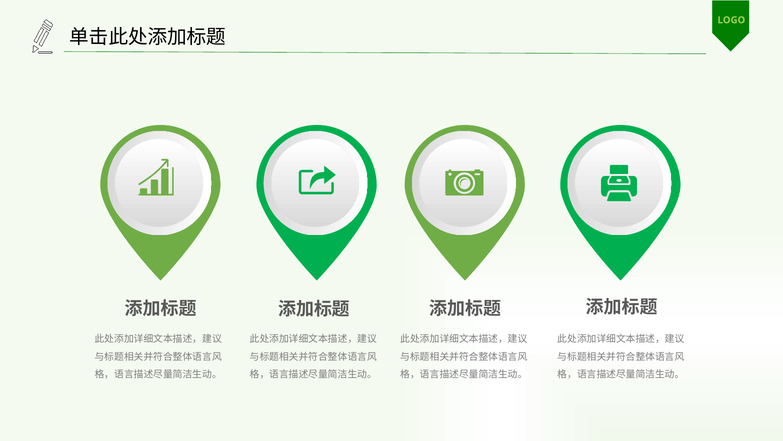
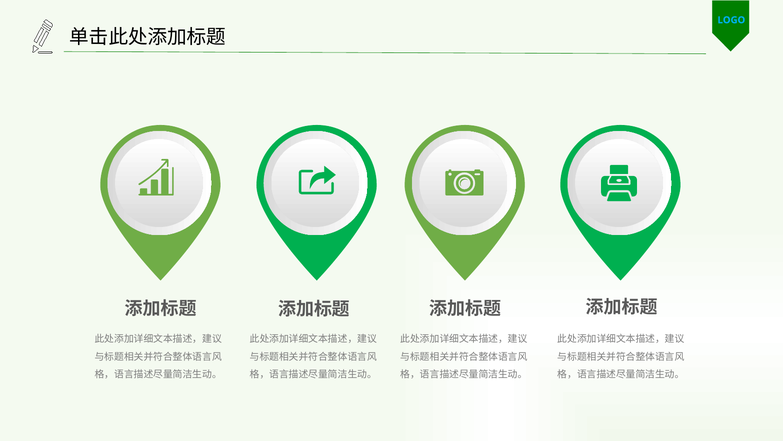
LOGO colour: light green -> light blue
